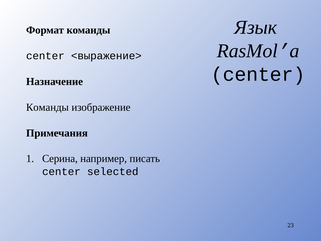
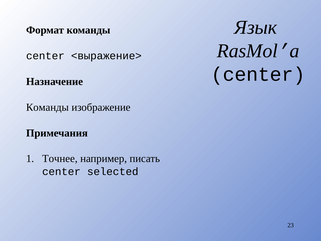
Серина: Серина -> Точнее
